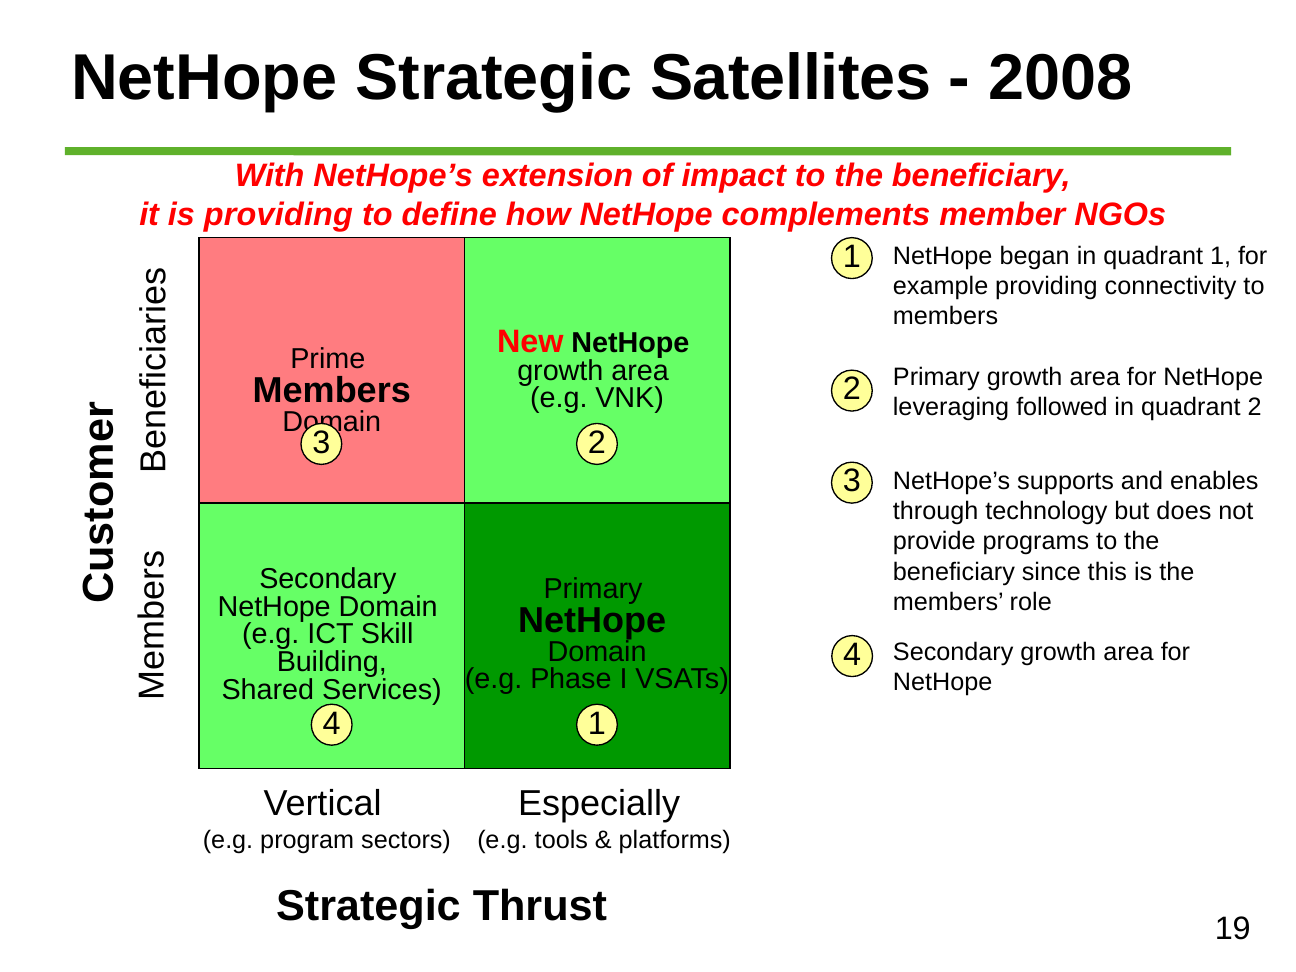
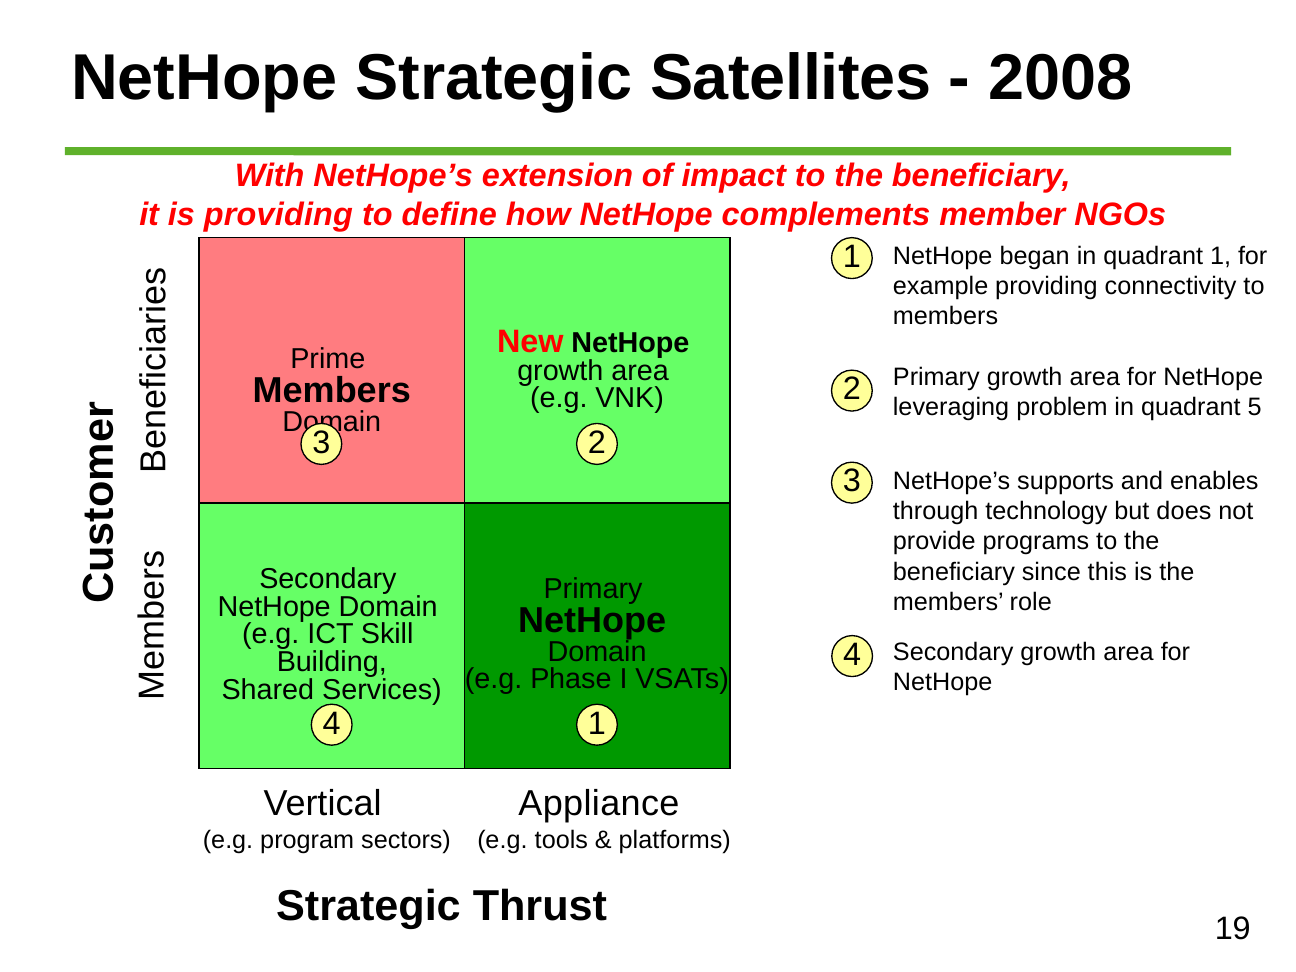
followed: followed -> problem
quadrant 2: 2 -> 5
Especially: Especially -> Appliance
